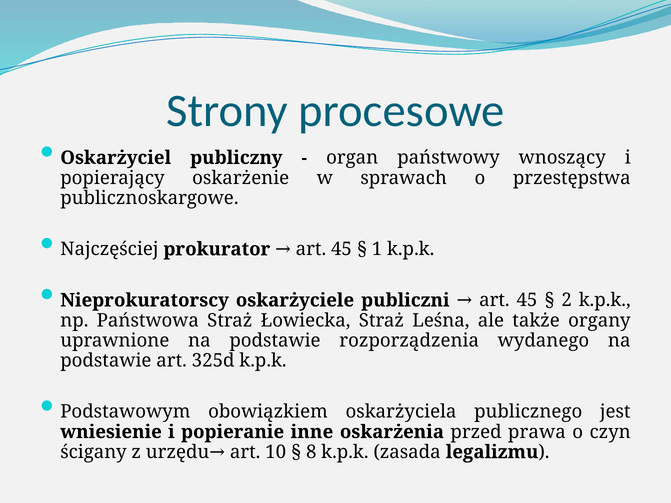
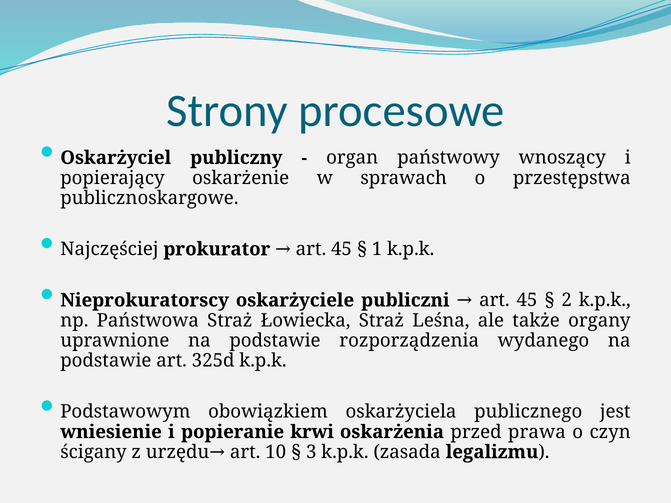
inne: inne -> krwi
8: 8 -> 3
